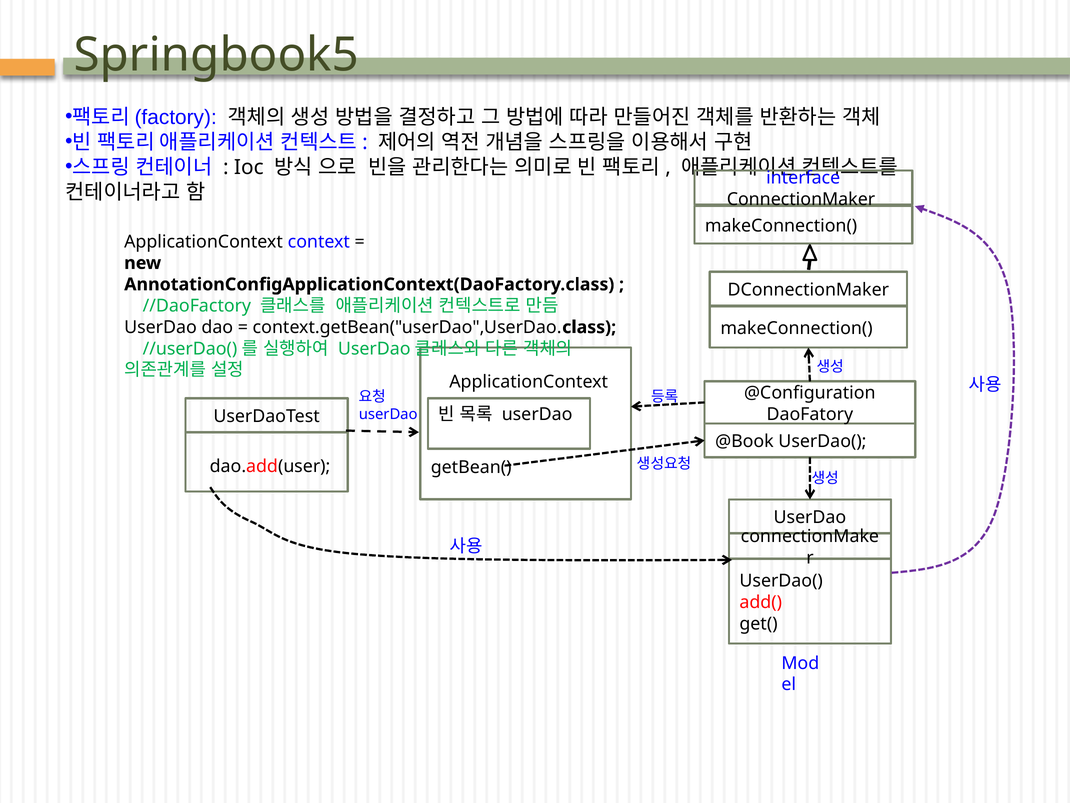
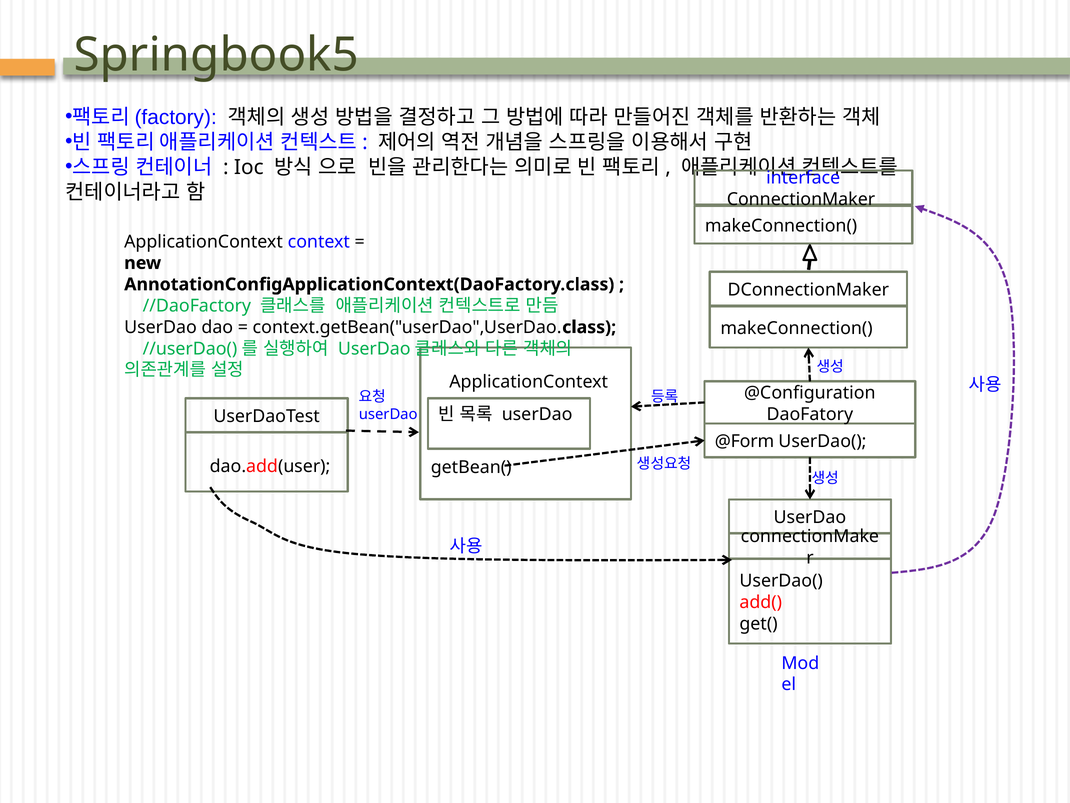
@Book: @Book -> @Form
